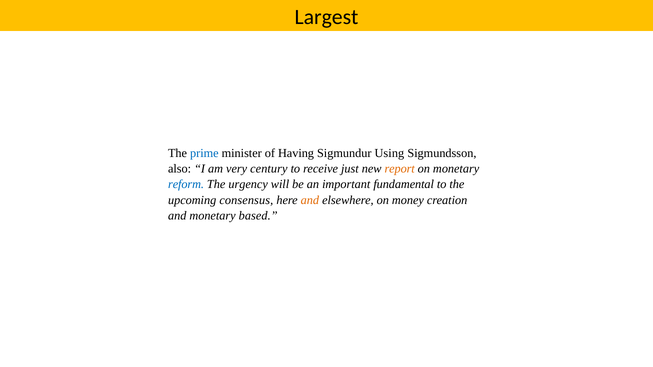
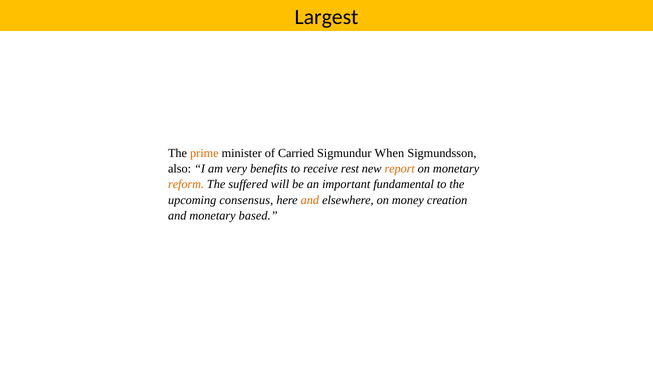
prime colour: blue -> orange
Having: Having -> Carried
Using: Using -> When
century: century -> benefits
just: just -> rest
reform colour: blue -> orange
urgency: urgency -> suffered
